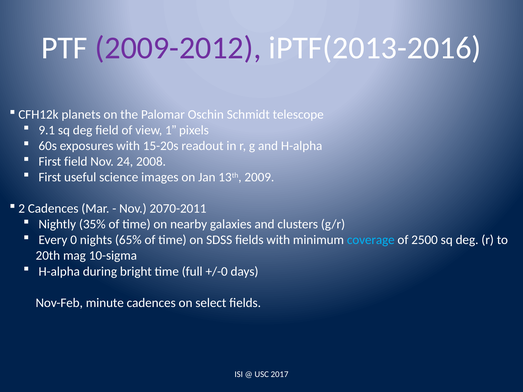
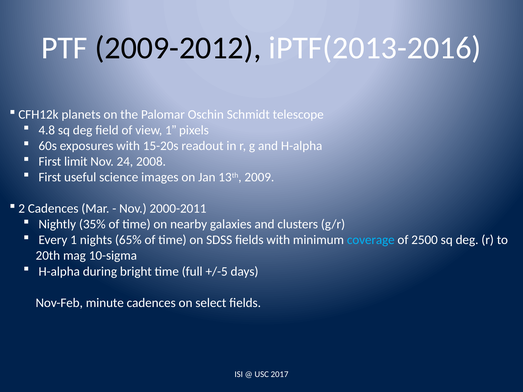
2009-2012 colour: purple -> black
9.1: 9.1 -> 4.8
First field: field -> limit
2070-2011: 2070-2011 -> 2000-2011
Every 0: 0 -> 1
+/-0: +/-0 -> +/-5
